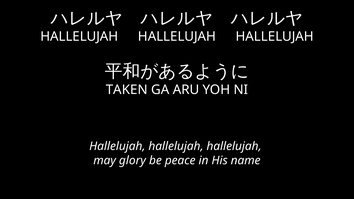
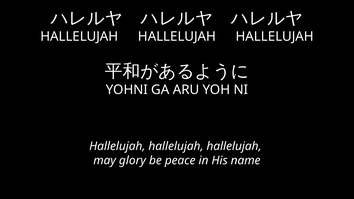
TAKEN: TAKEN -> YOHNI
